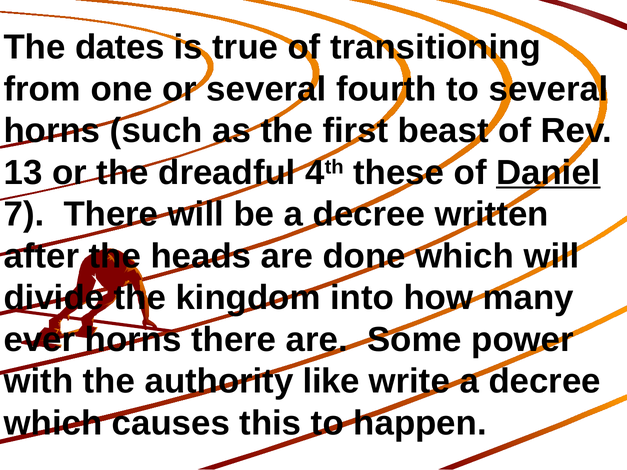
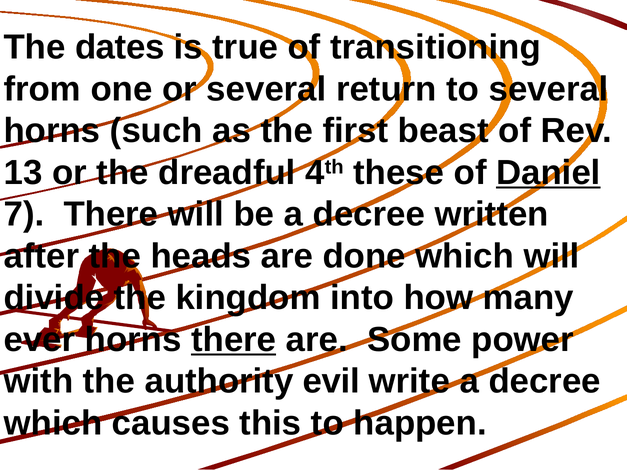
fourth: fourth -> return
there at (234, 340) underline: none -> present
like: like -> evil
